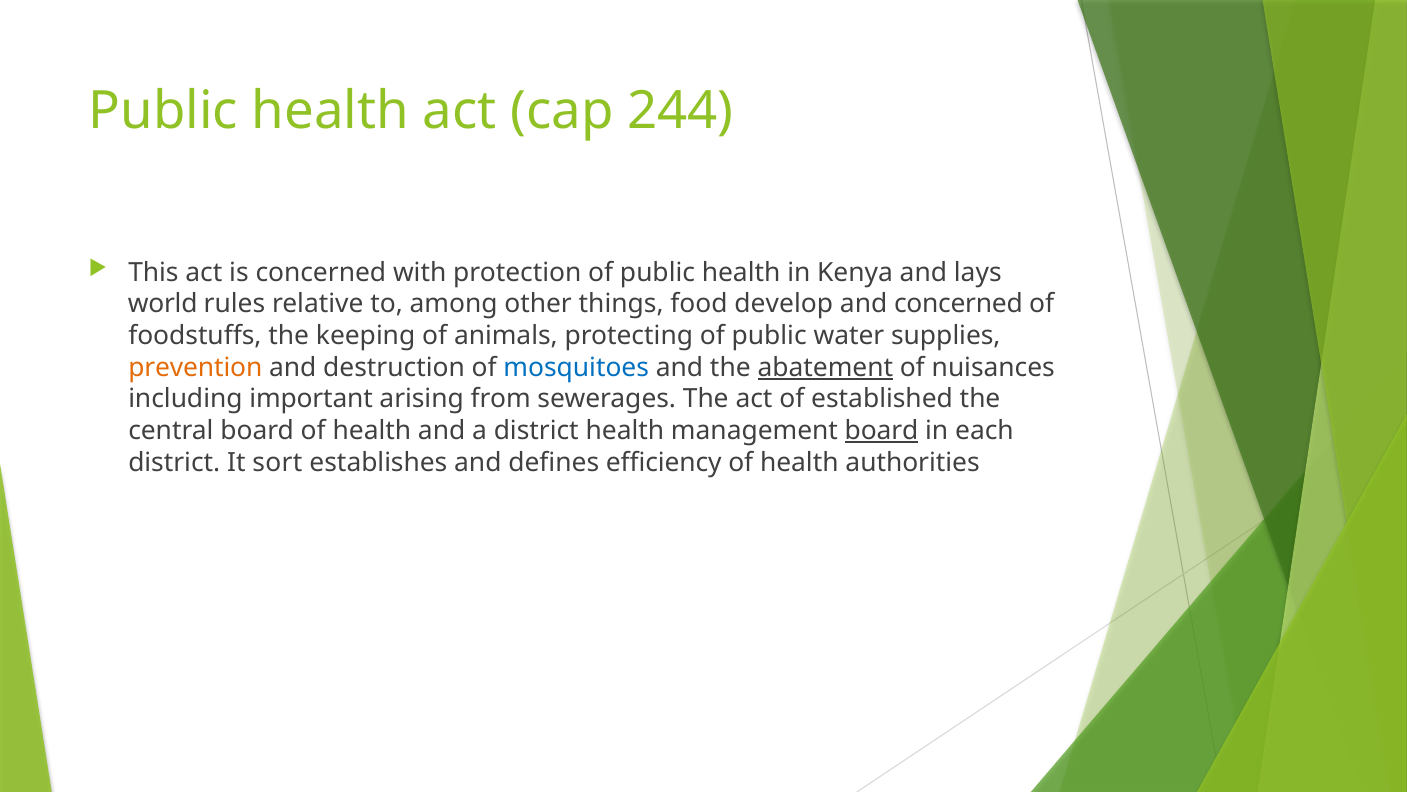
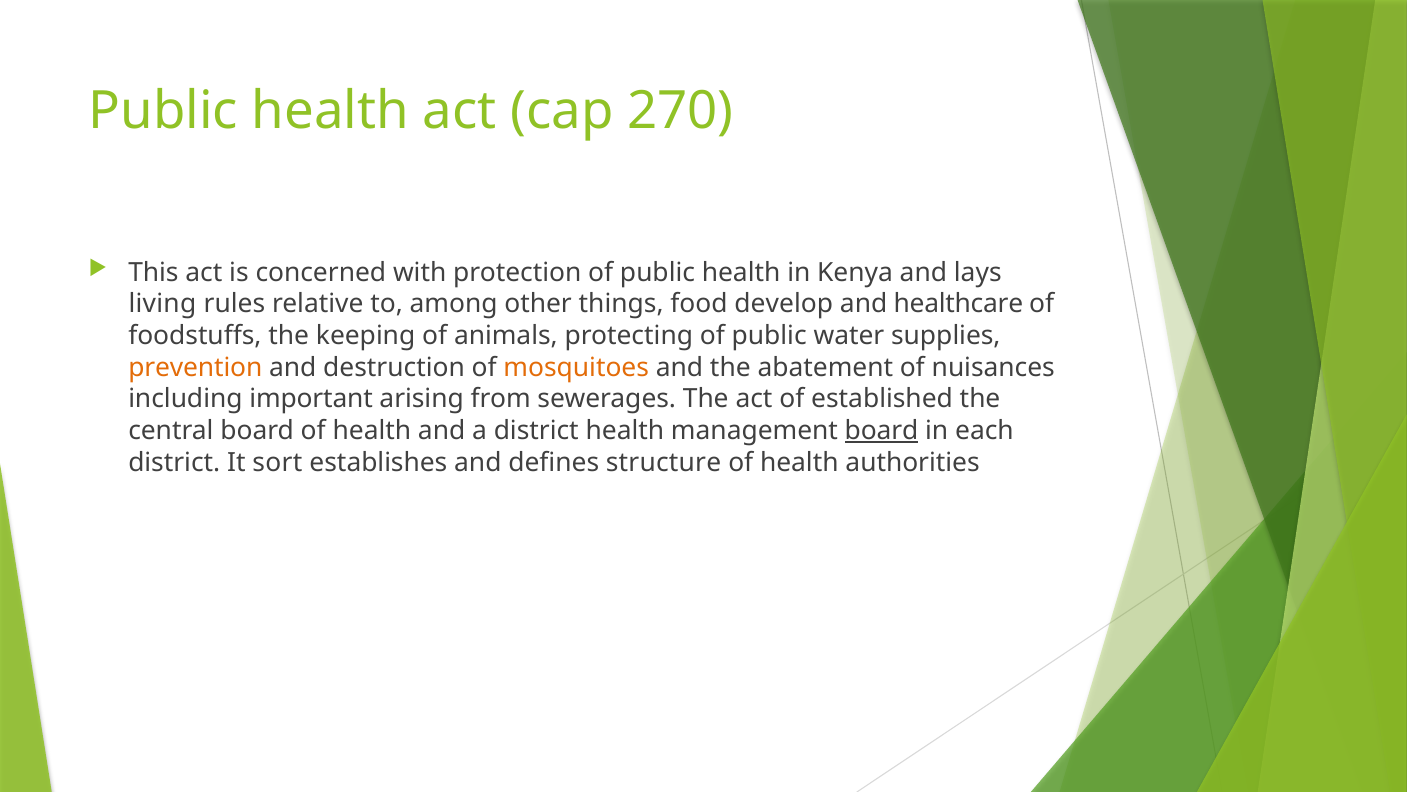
244: 244 -> 270
world: world -> living
and concerned: concerned -> healthcare
mosquitoes colour: blue -> orange
abatement underline: present -> none
efficiency: efficiency -> structure
